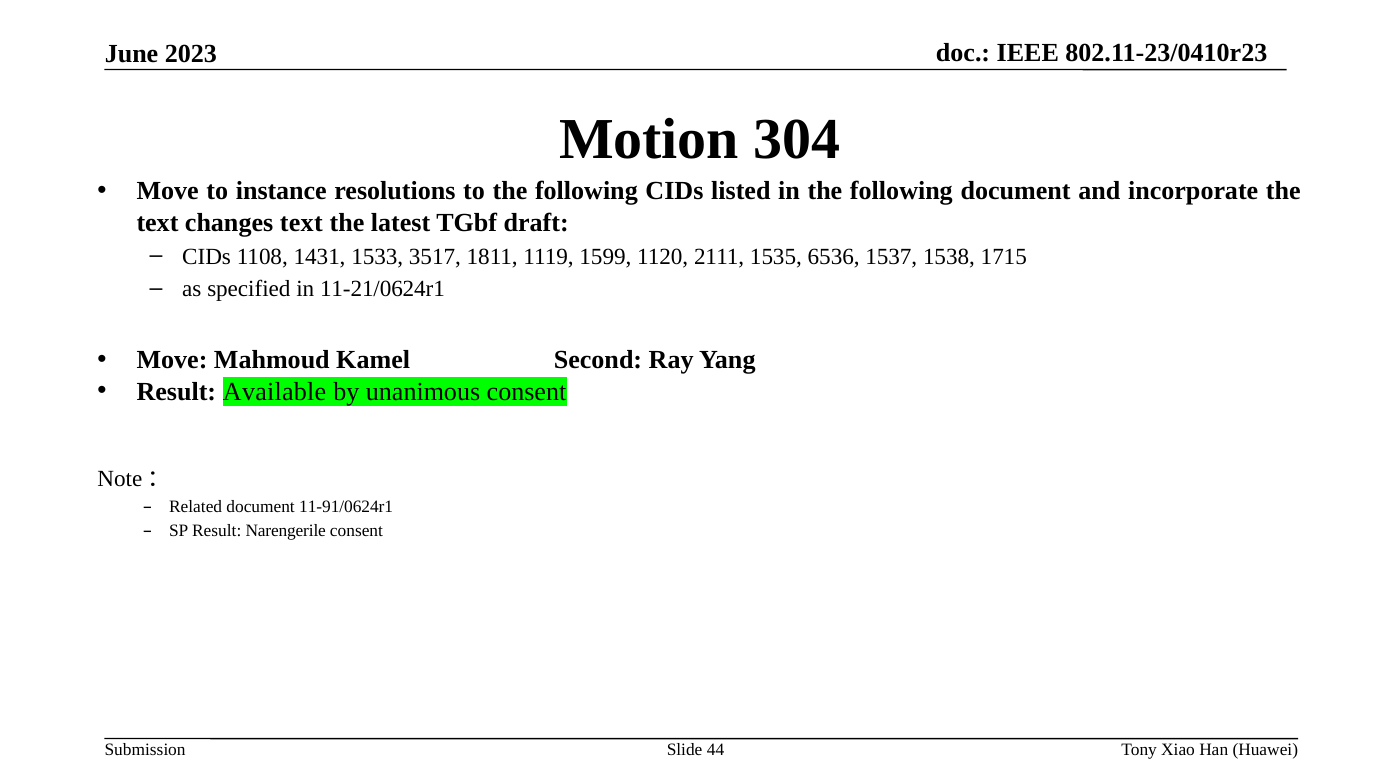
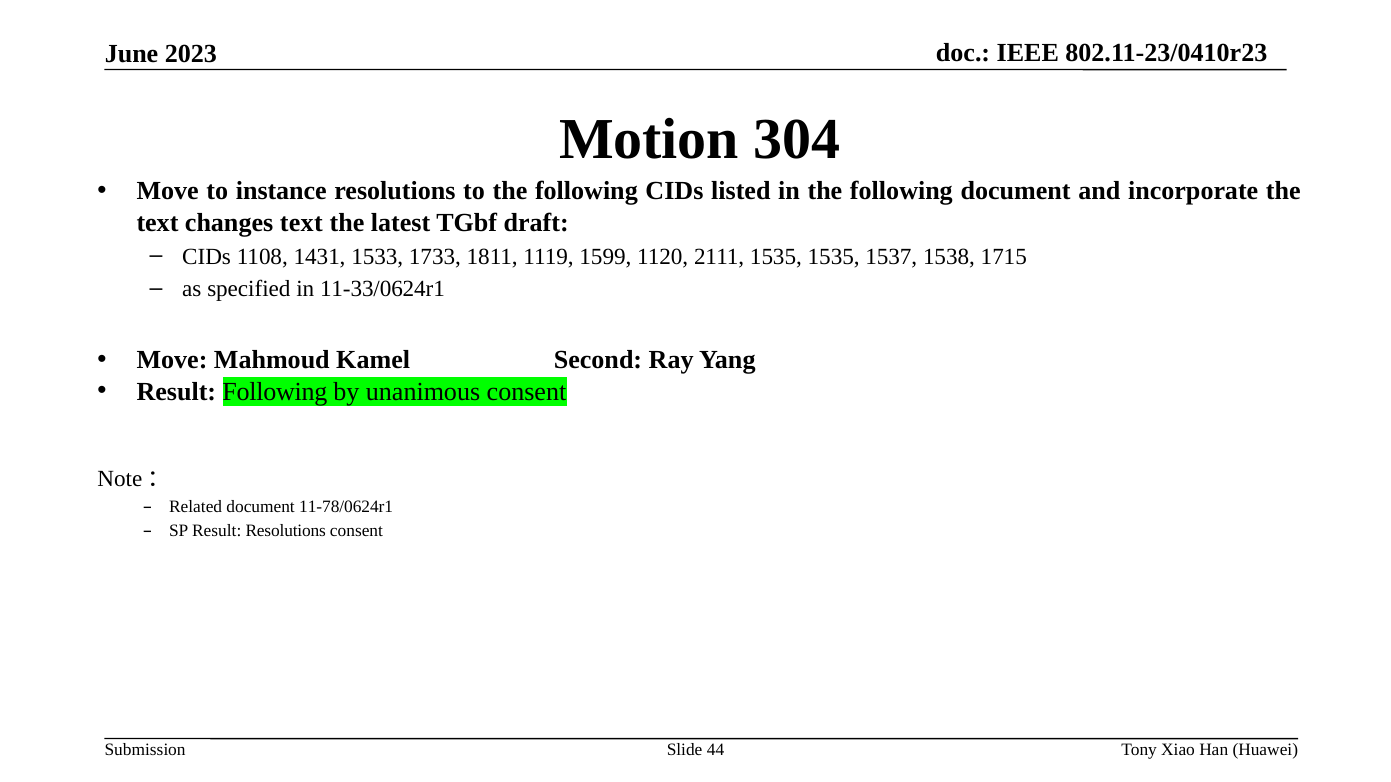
3517: 3517 -> 1733
1535 6536: 6536 -> 1535
11-21/0624r1: 11-21/0624r1 -> 11-33/0624r1
Result Available: Available -> Following
11-91/0624r1: 11-91/0624r1 -> 11-78/0624r1
Result Narengerile: Narengerile -> Resolutions
